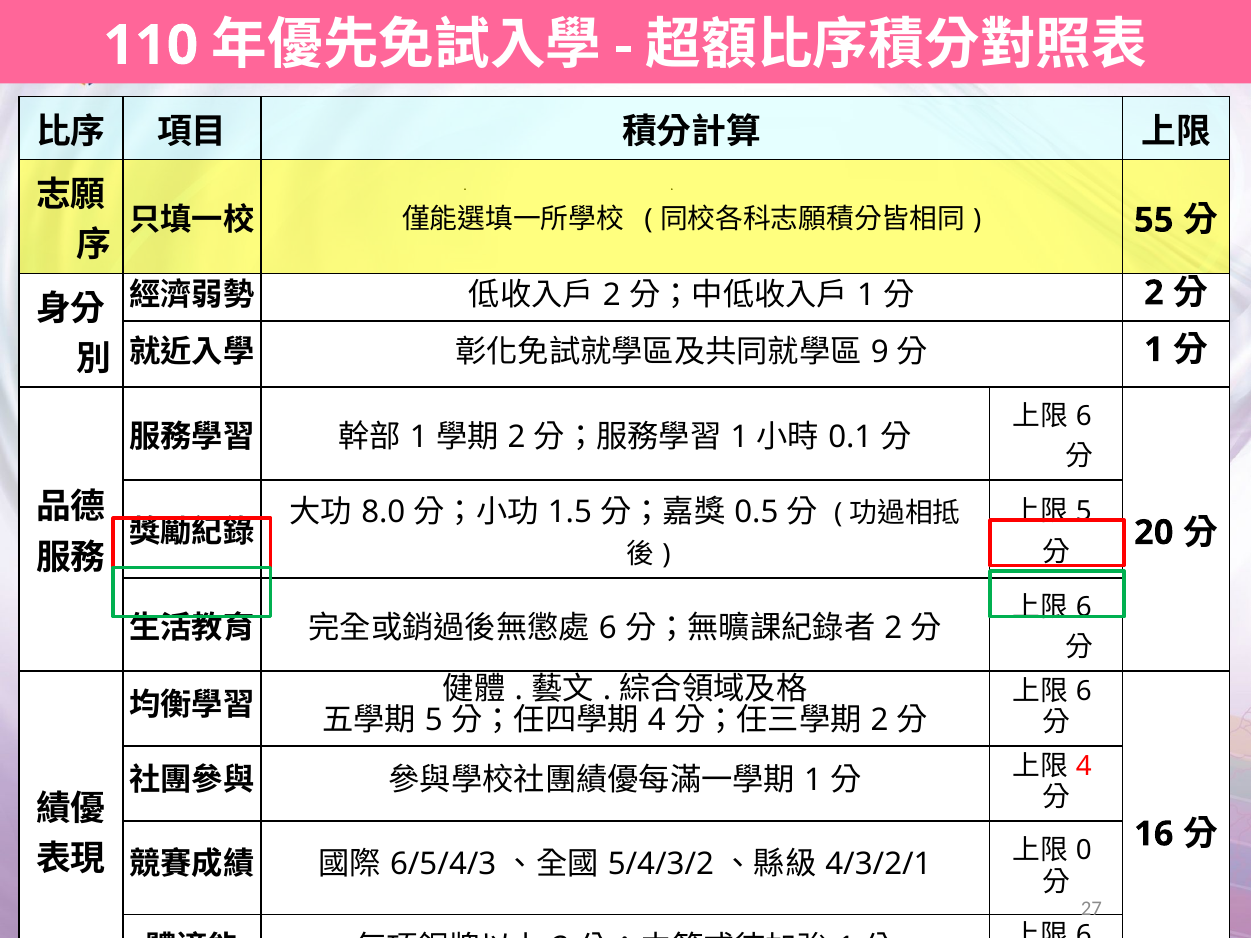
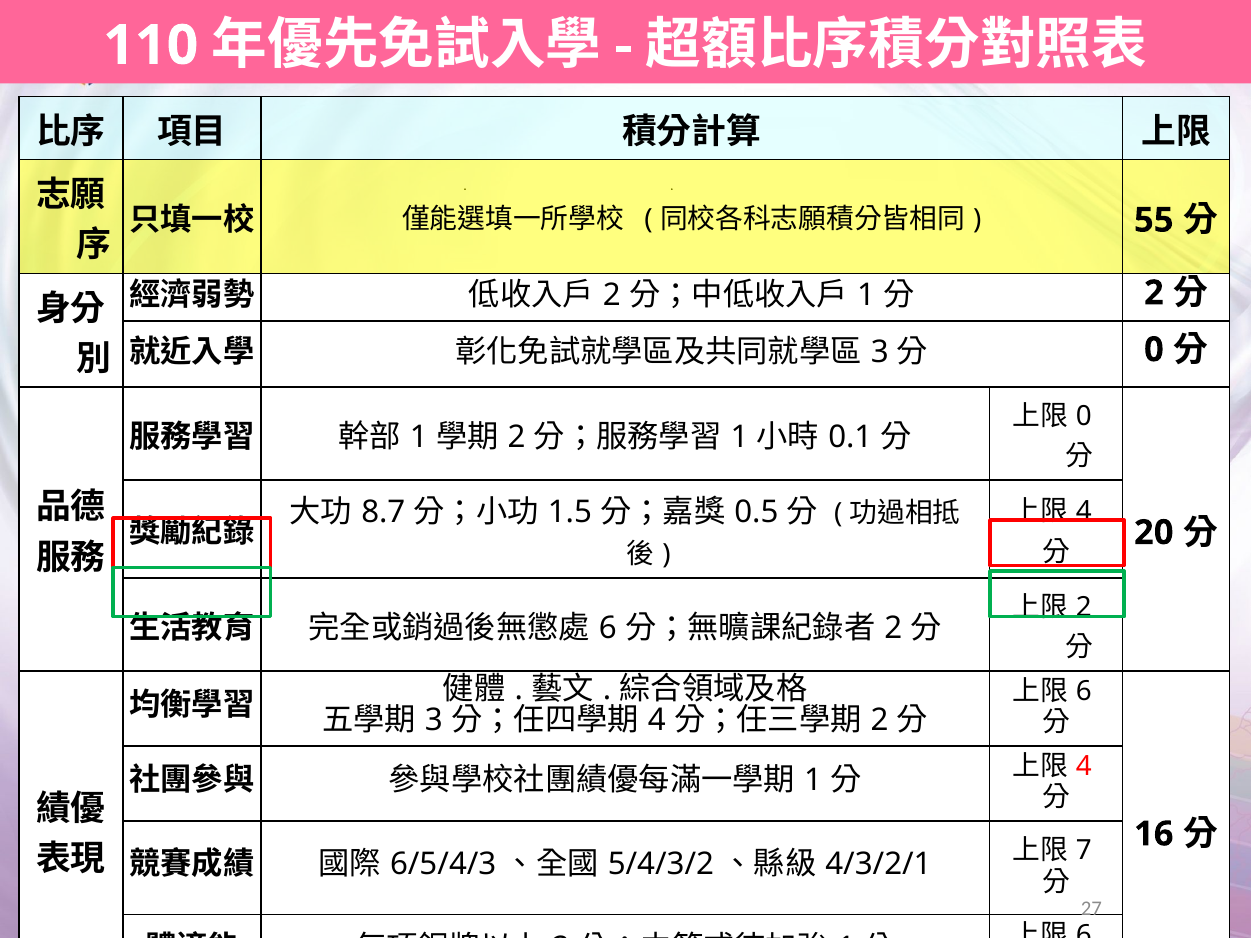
9 at (880, 352): 9 -> 3
1 at (1154, 350): 1 -> 0
6 at (1084, 416): 6 -> 0
8.0: 8.0 -> 8.7
5 at (1084, 512): 5 -> 4
6 at (1084, 607): 6 -> 2
5 at (434, 720): 5 -> 3
0 at (1084, 851): 0 -> 7
